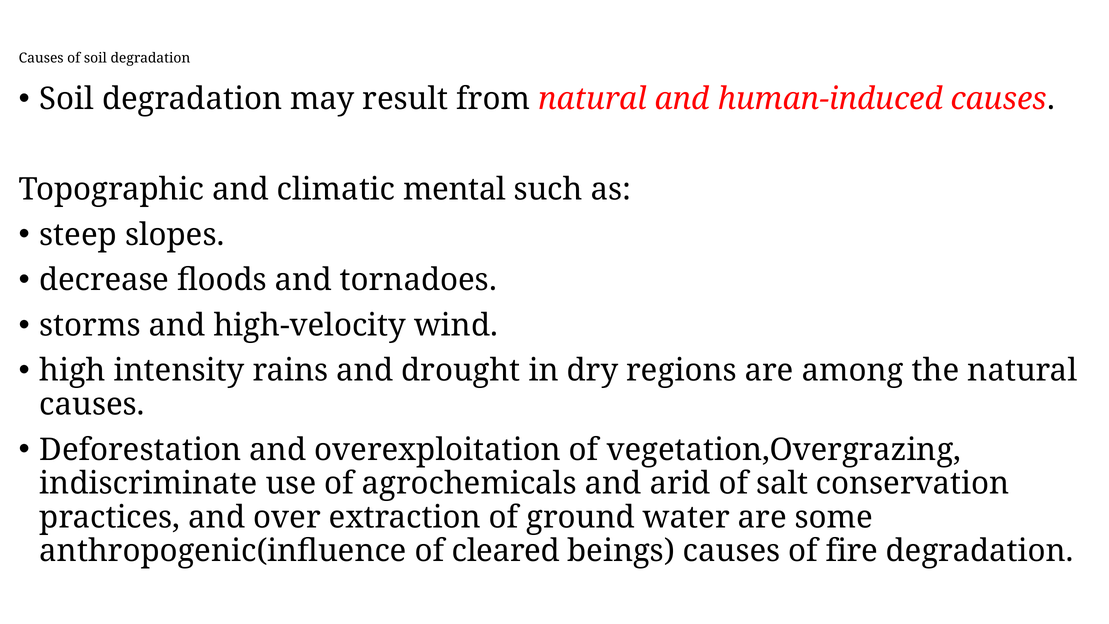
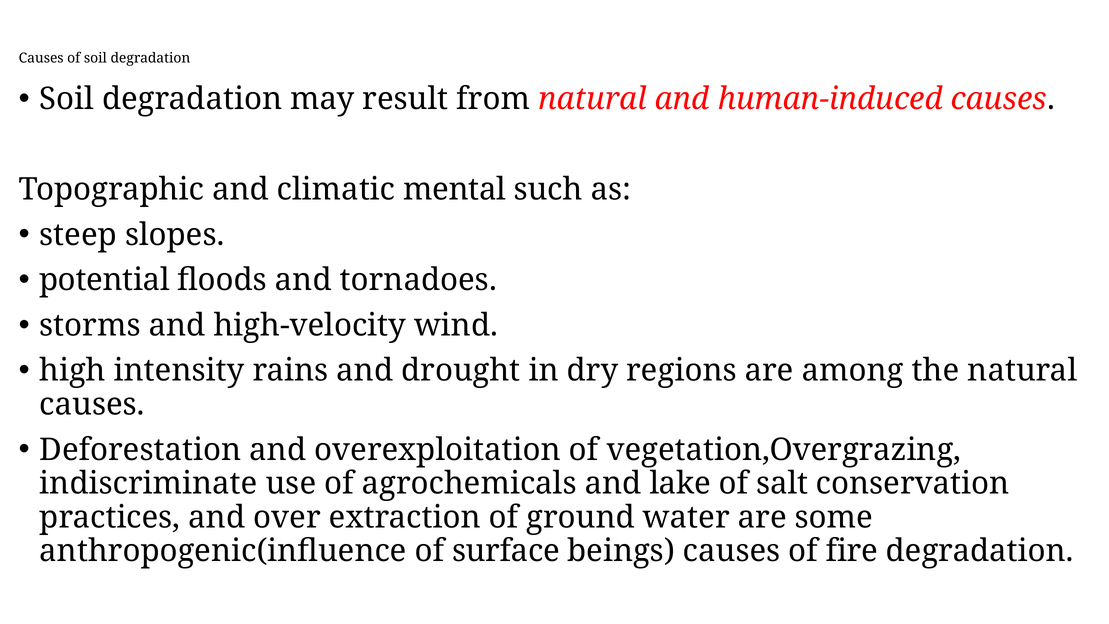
decrease: decrease -> potential
arid: arid -> lake
cleared: cleared -> surface
